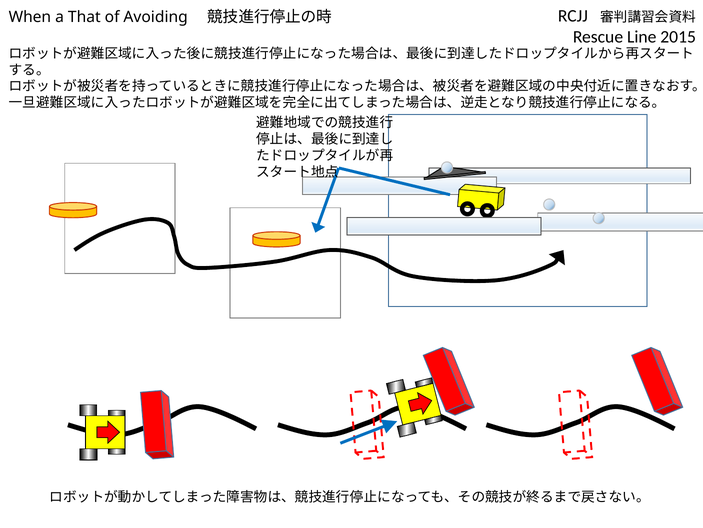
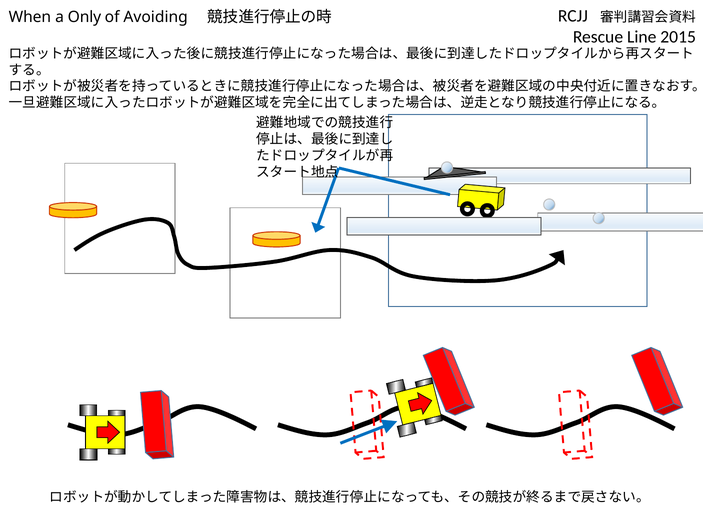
That: That -> Only
